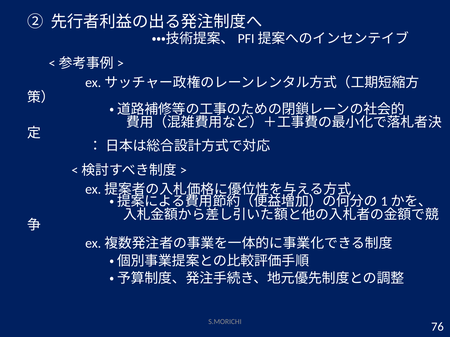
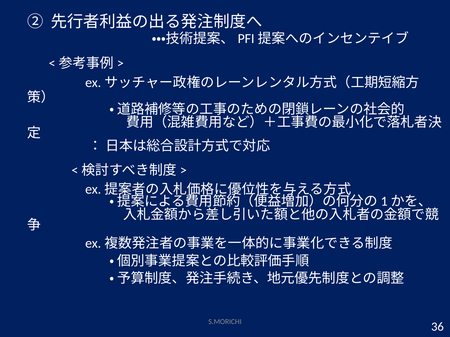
76: 76 -> 36
